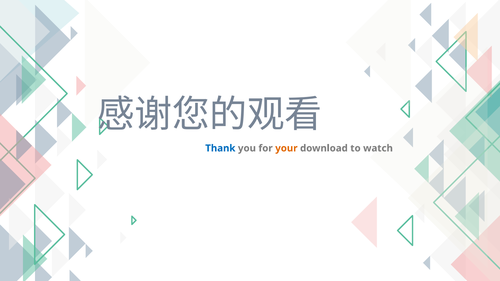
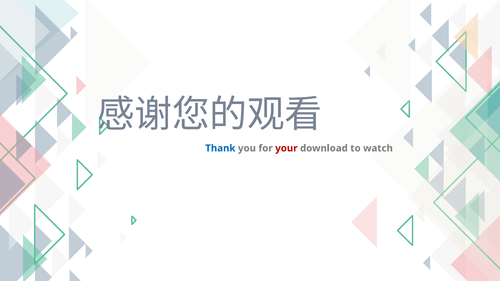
your colour: orange -> red
